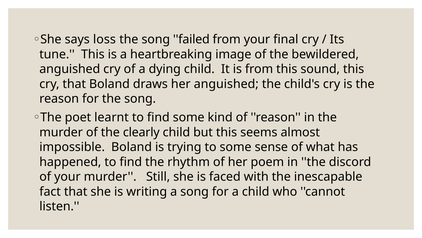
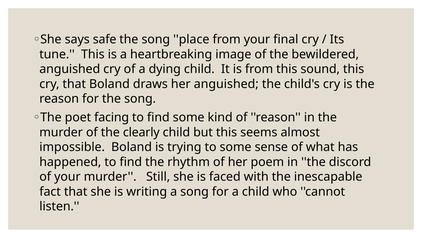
loss: loss -> safe
failed: failed -> place
learnt: learnt -> facing
